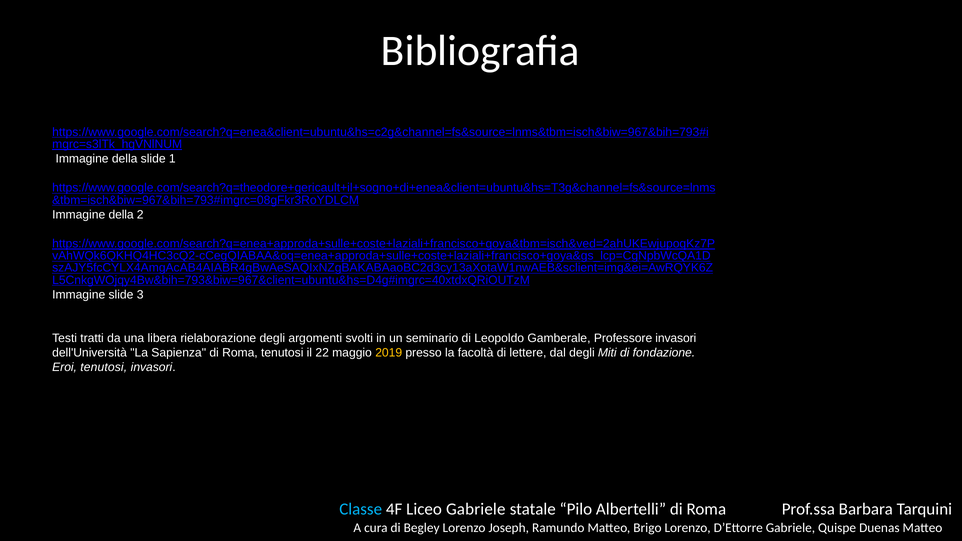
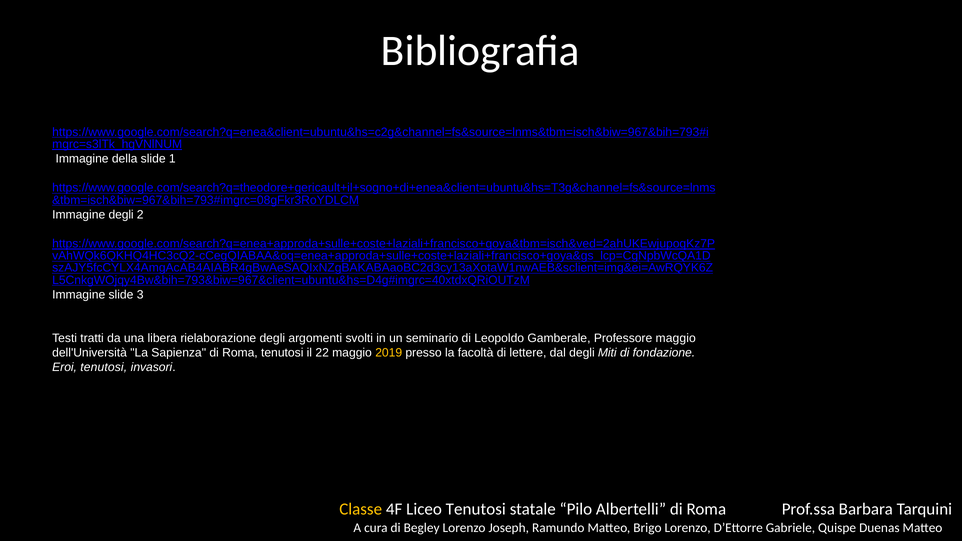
della at (121, 215): della -> degli
Professore invasori: invasori -> maggio
Classe colour: light blue -> yellow
Liceo Gabriele: Gabriele -> Tenutosi
